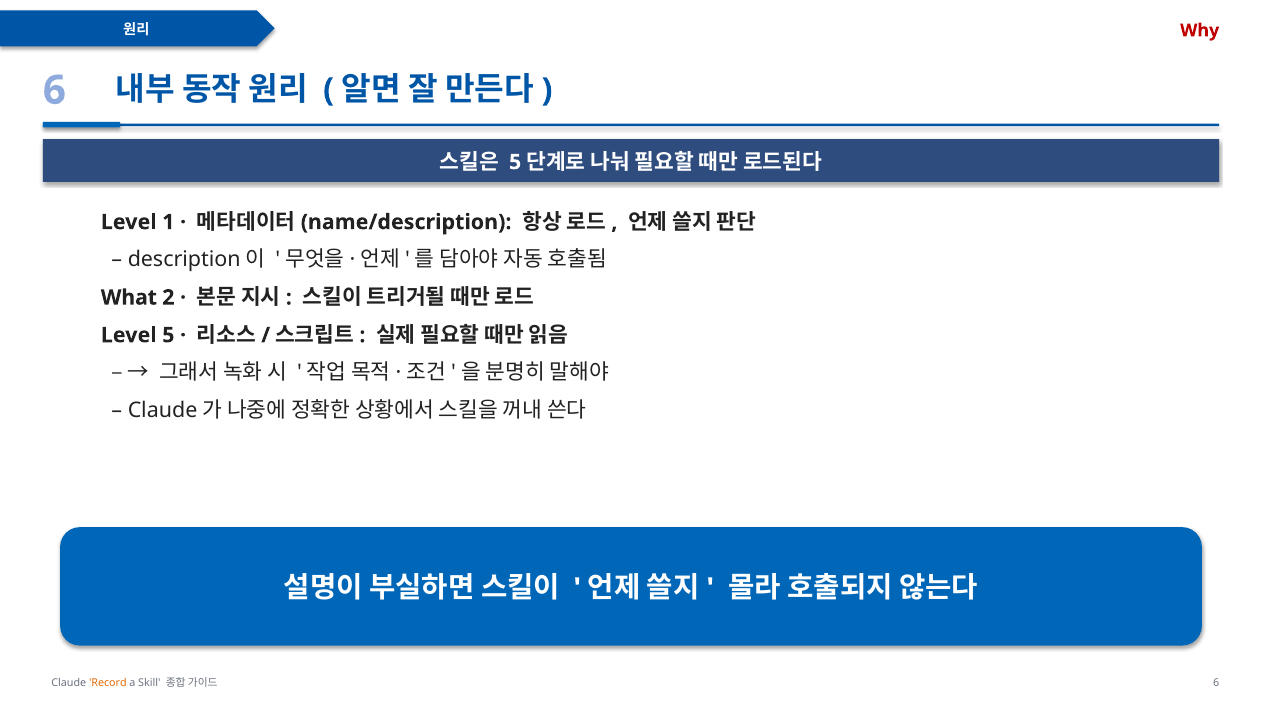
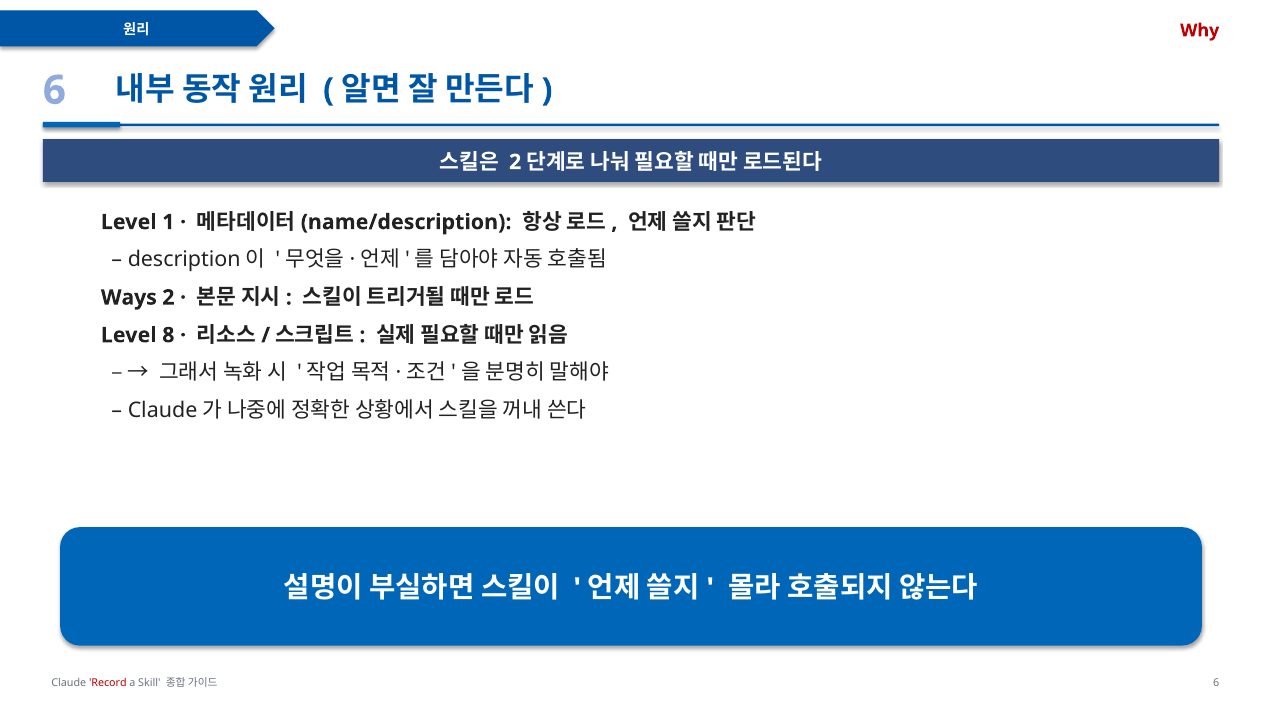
5 at (515, 162): 5 -> 2
What: What -> Ways
Level 5: 5 -> 8
Record colour: orange -> red
